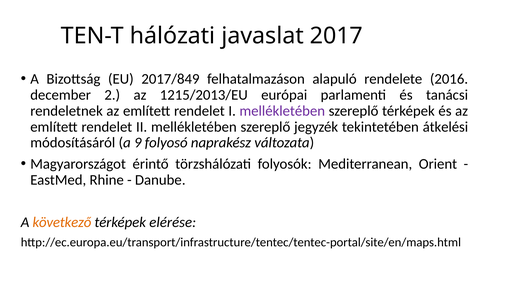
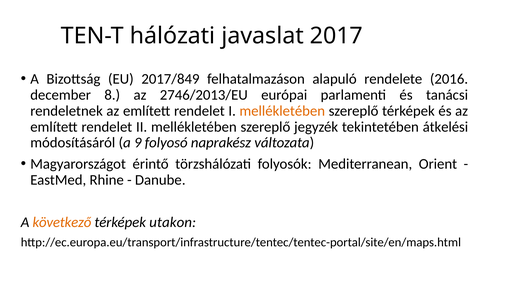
2: 2 -> 8
1215/2013/EU: 1215/2013/EU -> 2746/2013/EU
mellékletében at (282, 111) colour: purple -> orange
elérése: elérése -> utakon
